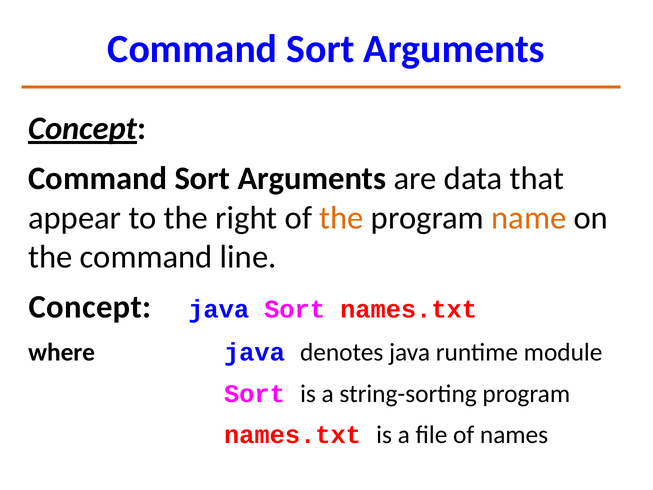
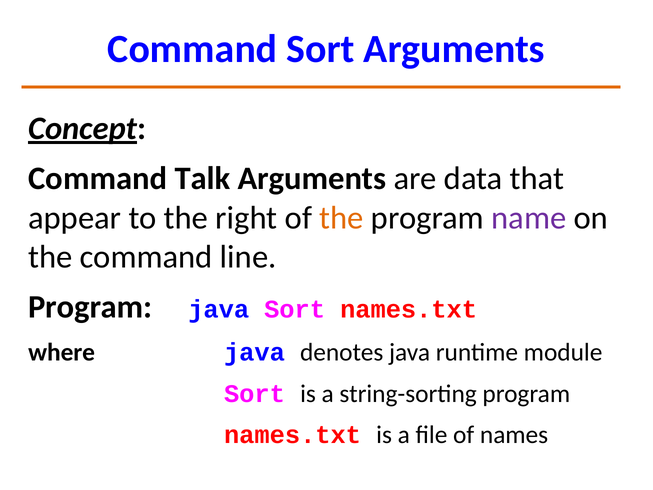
Sort at (202, 179): Sort -> Talk
name colour: orange -> purple
Concept at (90, 307): Concept -> Program
